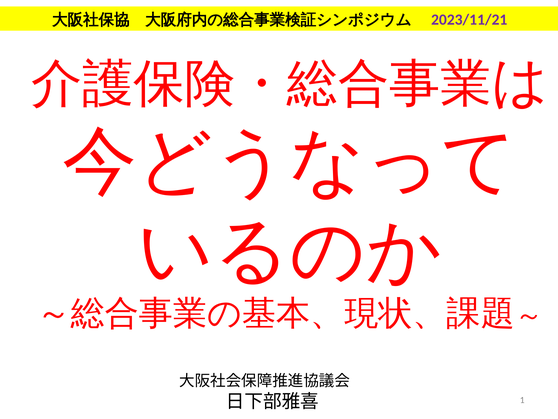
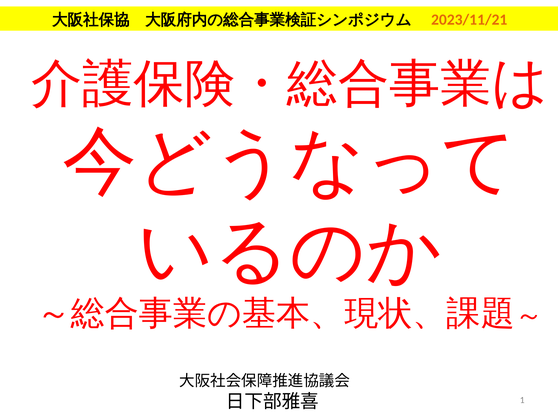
2023/11/21 colour: purple -> orange
